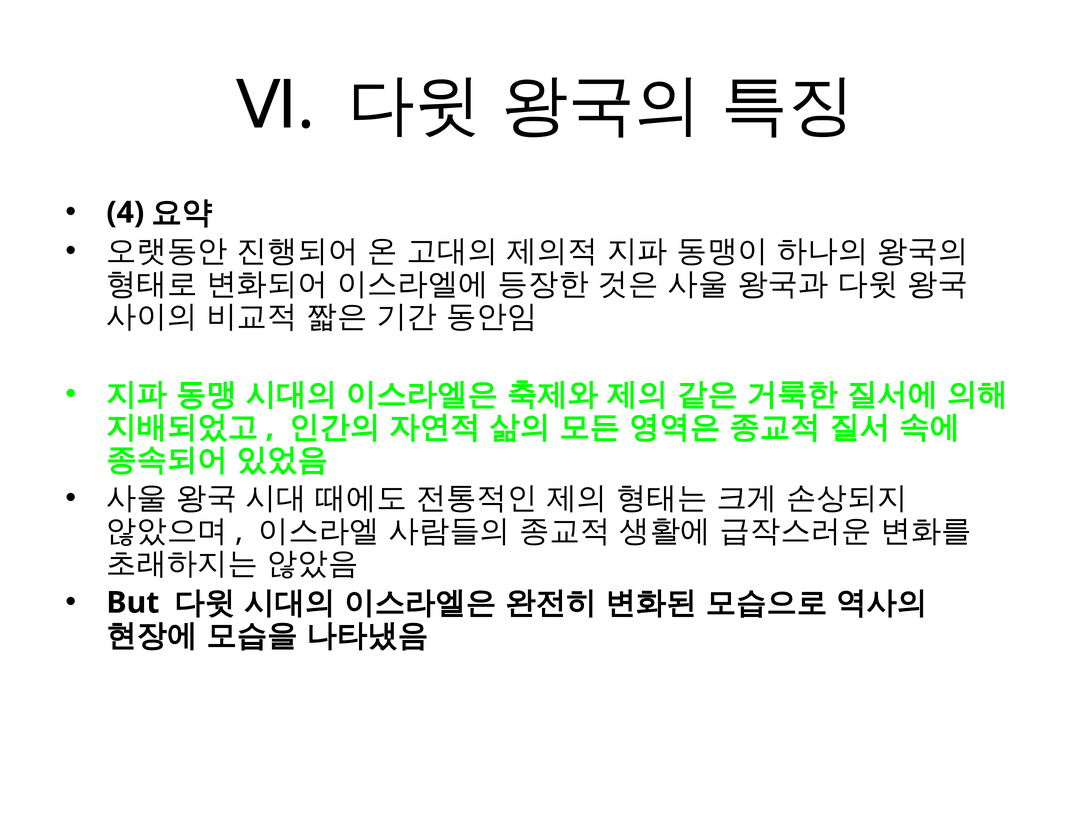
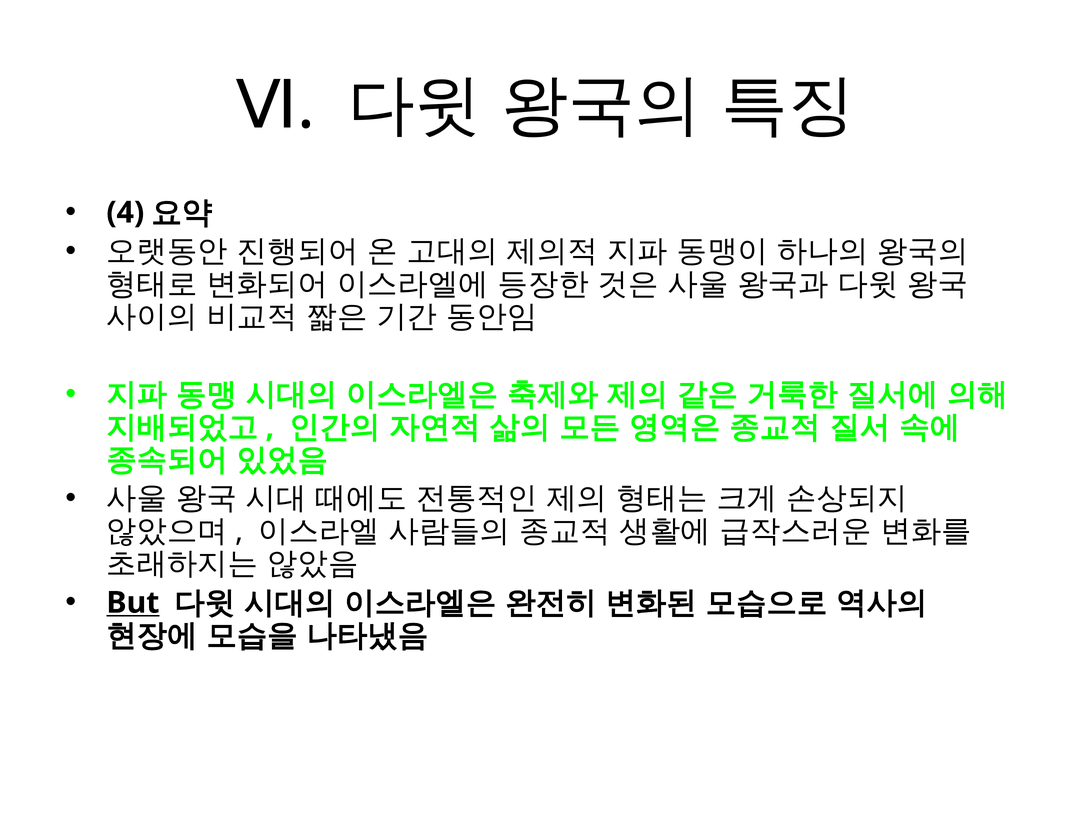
But underline: none -> present
